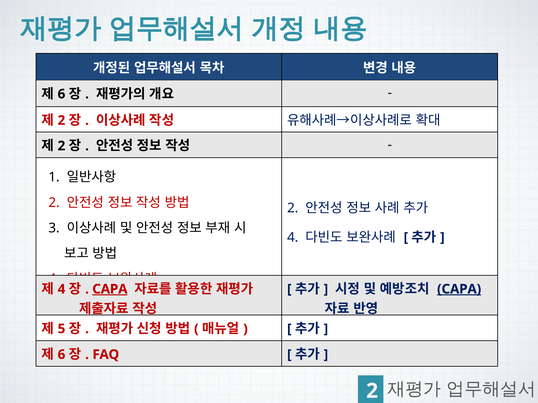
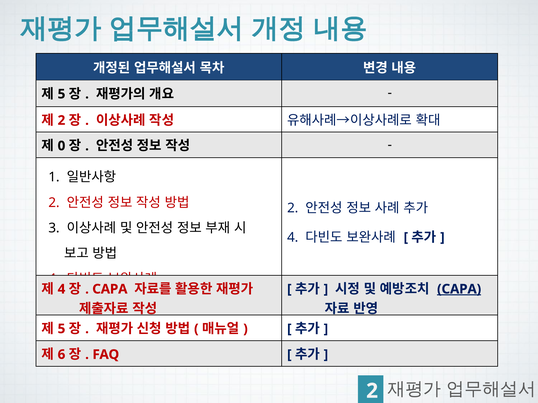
6 at (61, 94): 6 -> 5
2 at (61, 146): 2 -> 0
CAPA at (110, 289) underline: present -> none
